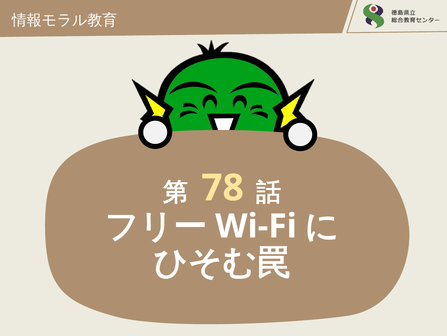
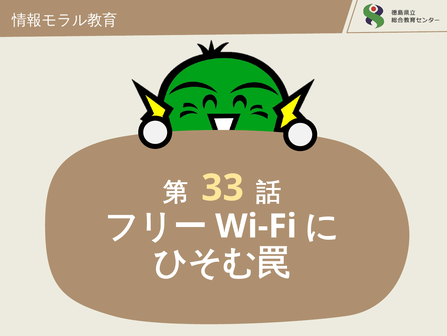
78: 78 -> 33
